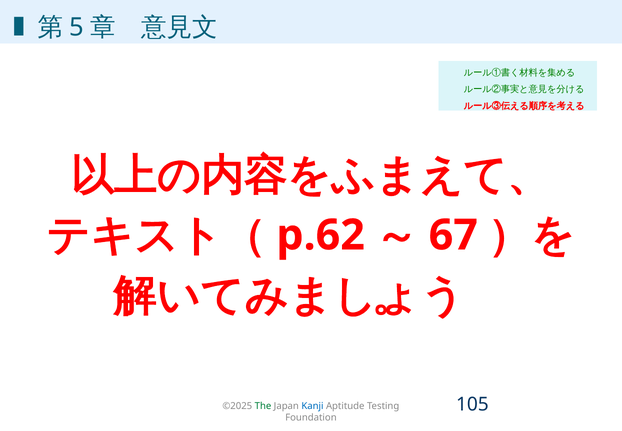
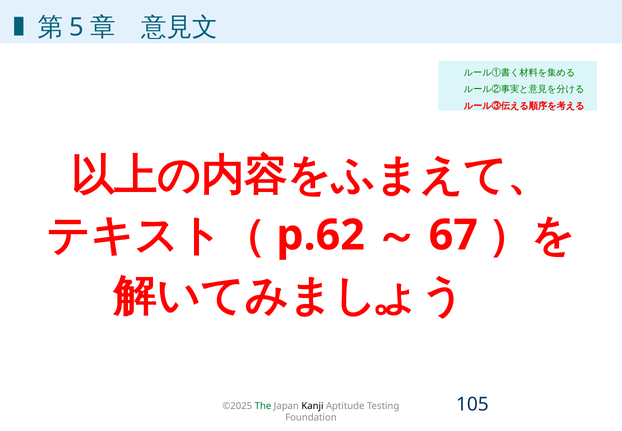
Kanji colour: blue -> black
